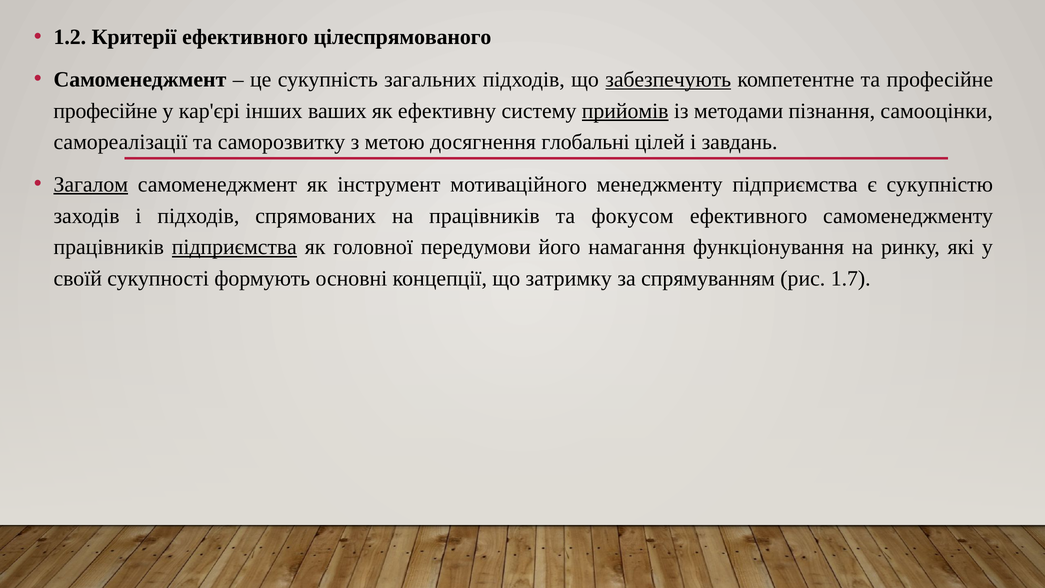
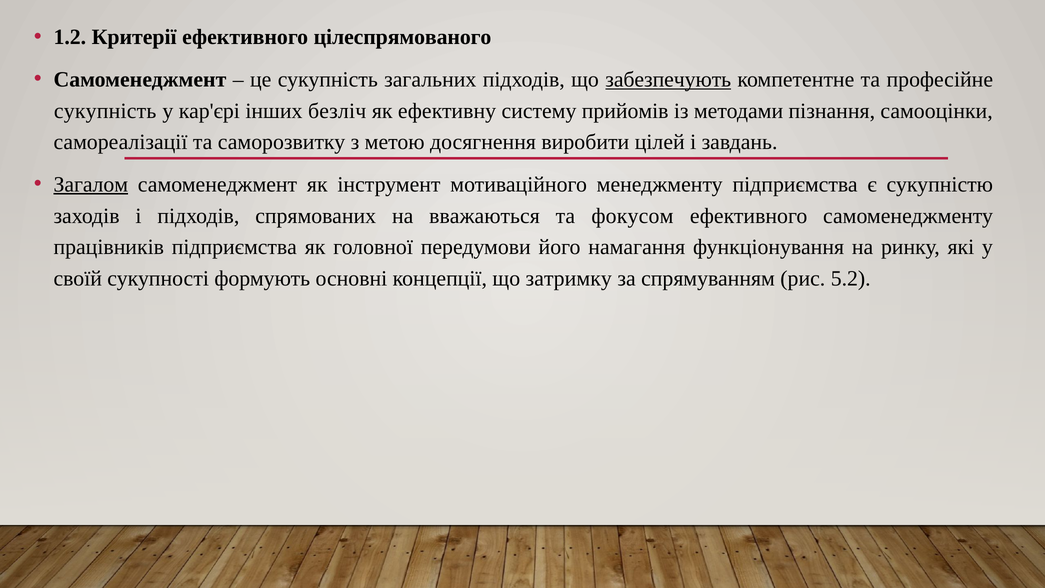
професійне at (105, 111): професійне -> сукупність
ваших: ваших -> безліч
прийомів underline: present -> none
глобальні: глобальні -> виробити
на працівників: працівників -> вважаються
підприємства at (234, 247) underline: present -> none
1.7: 1.7 -> 5.2
